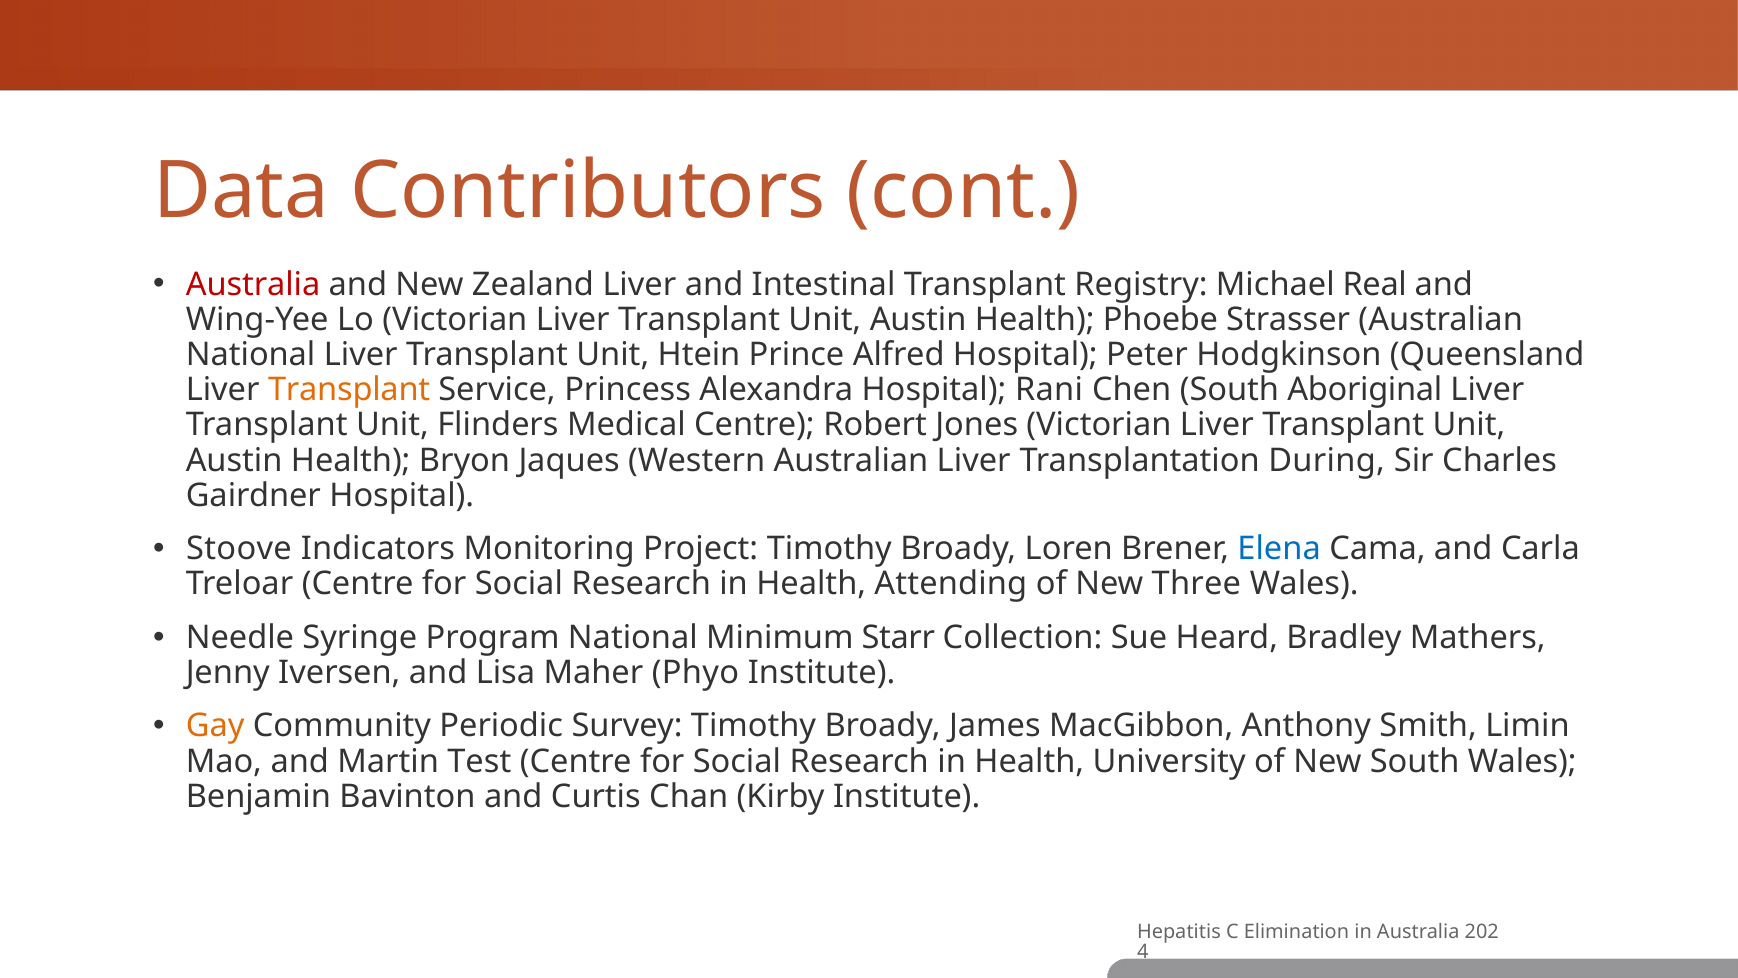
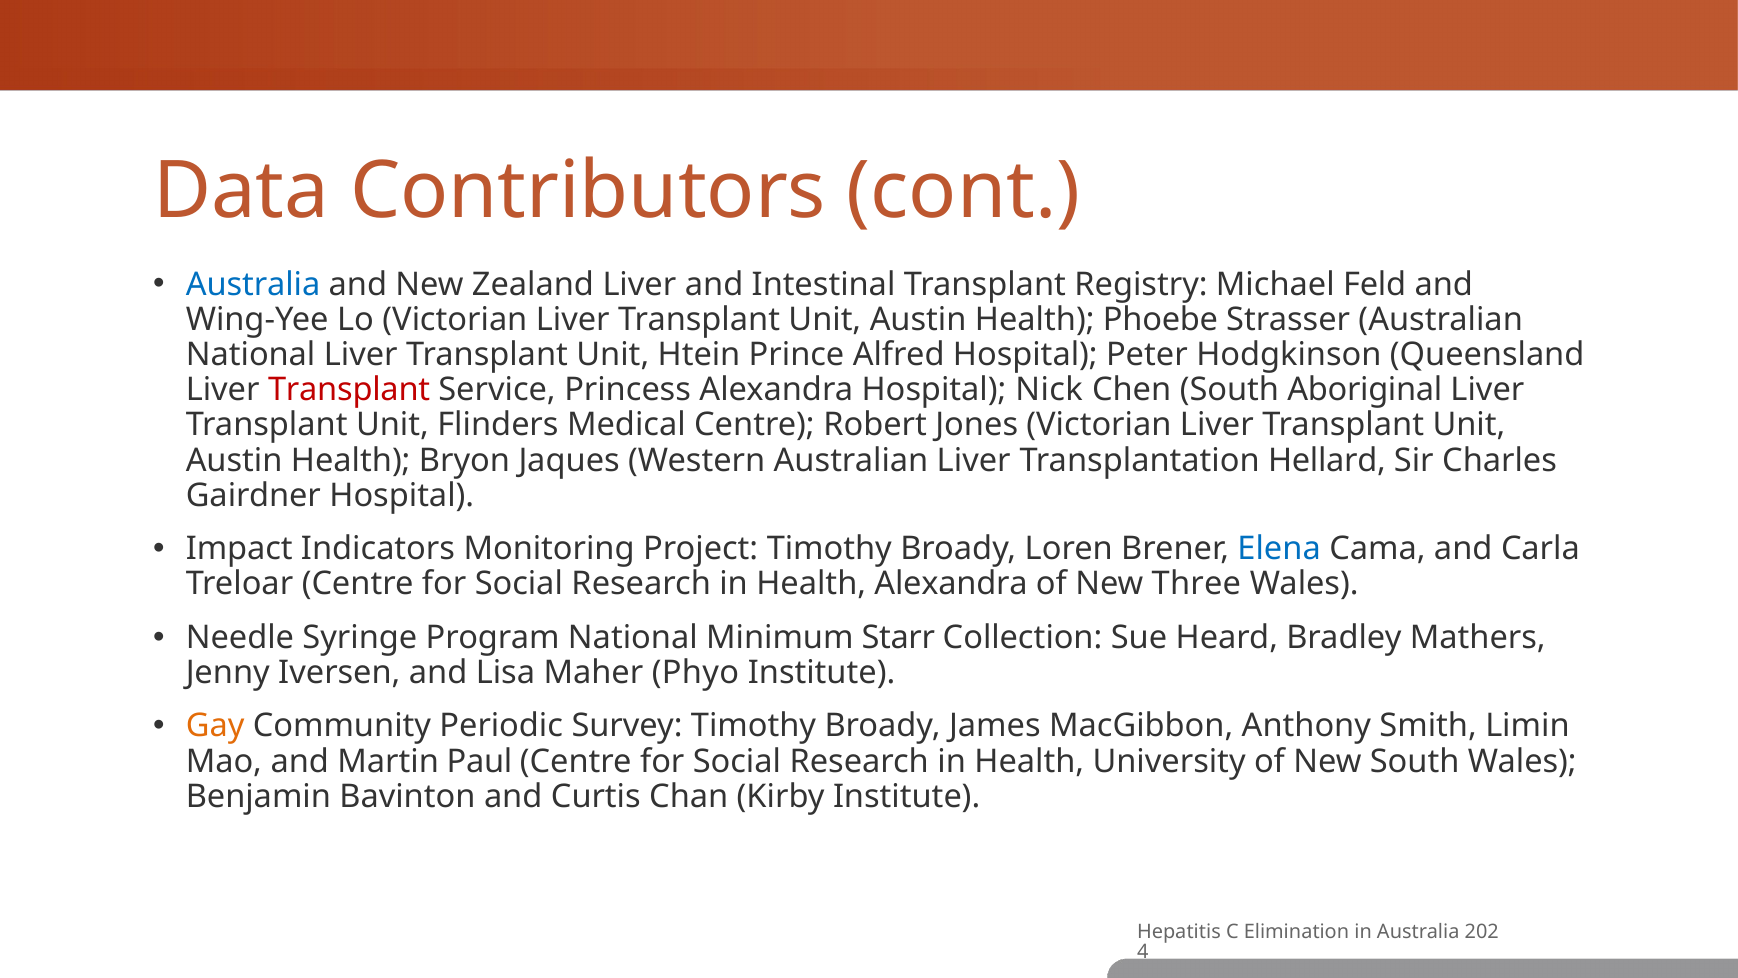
Australia at (253, 284) colour: red -> blue
Real: Real -> Feld
Transplant at (349, 390) colour: orange -> red
Rani: Rani -> Nick
During: During -> Hellard
Stoove: Stoove -> Impact
Health Attending: Attending -> Alexandra
Test: Test -> Paul
